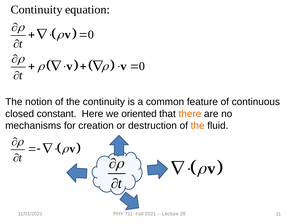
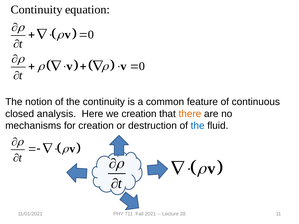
constant: constant -> analysis
we oriented: oriented -> creation
the at (198, 126) colour: orange -> blue
